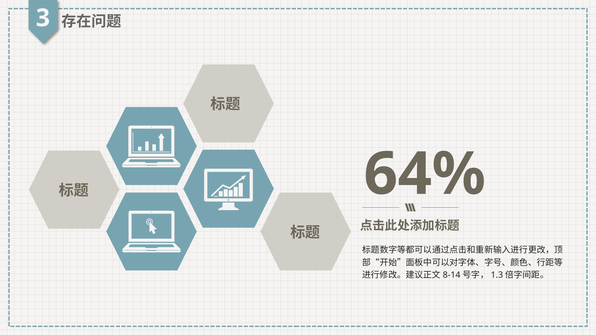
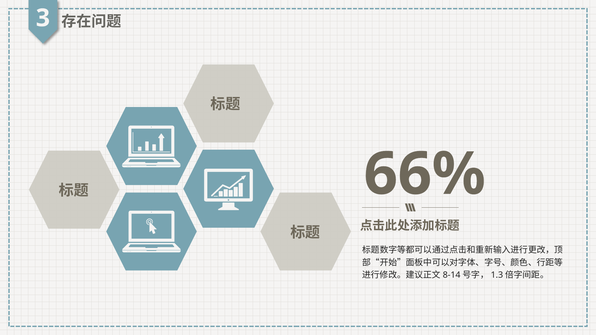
64%: 64% -> 66%
